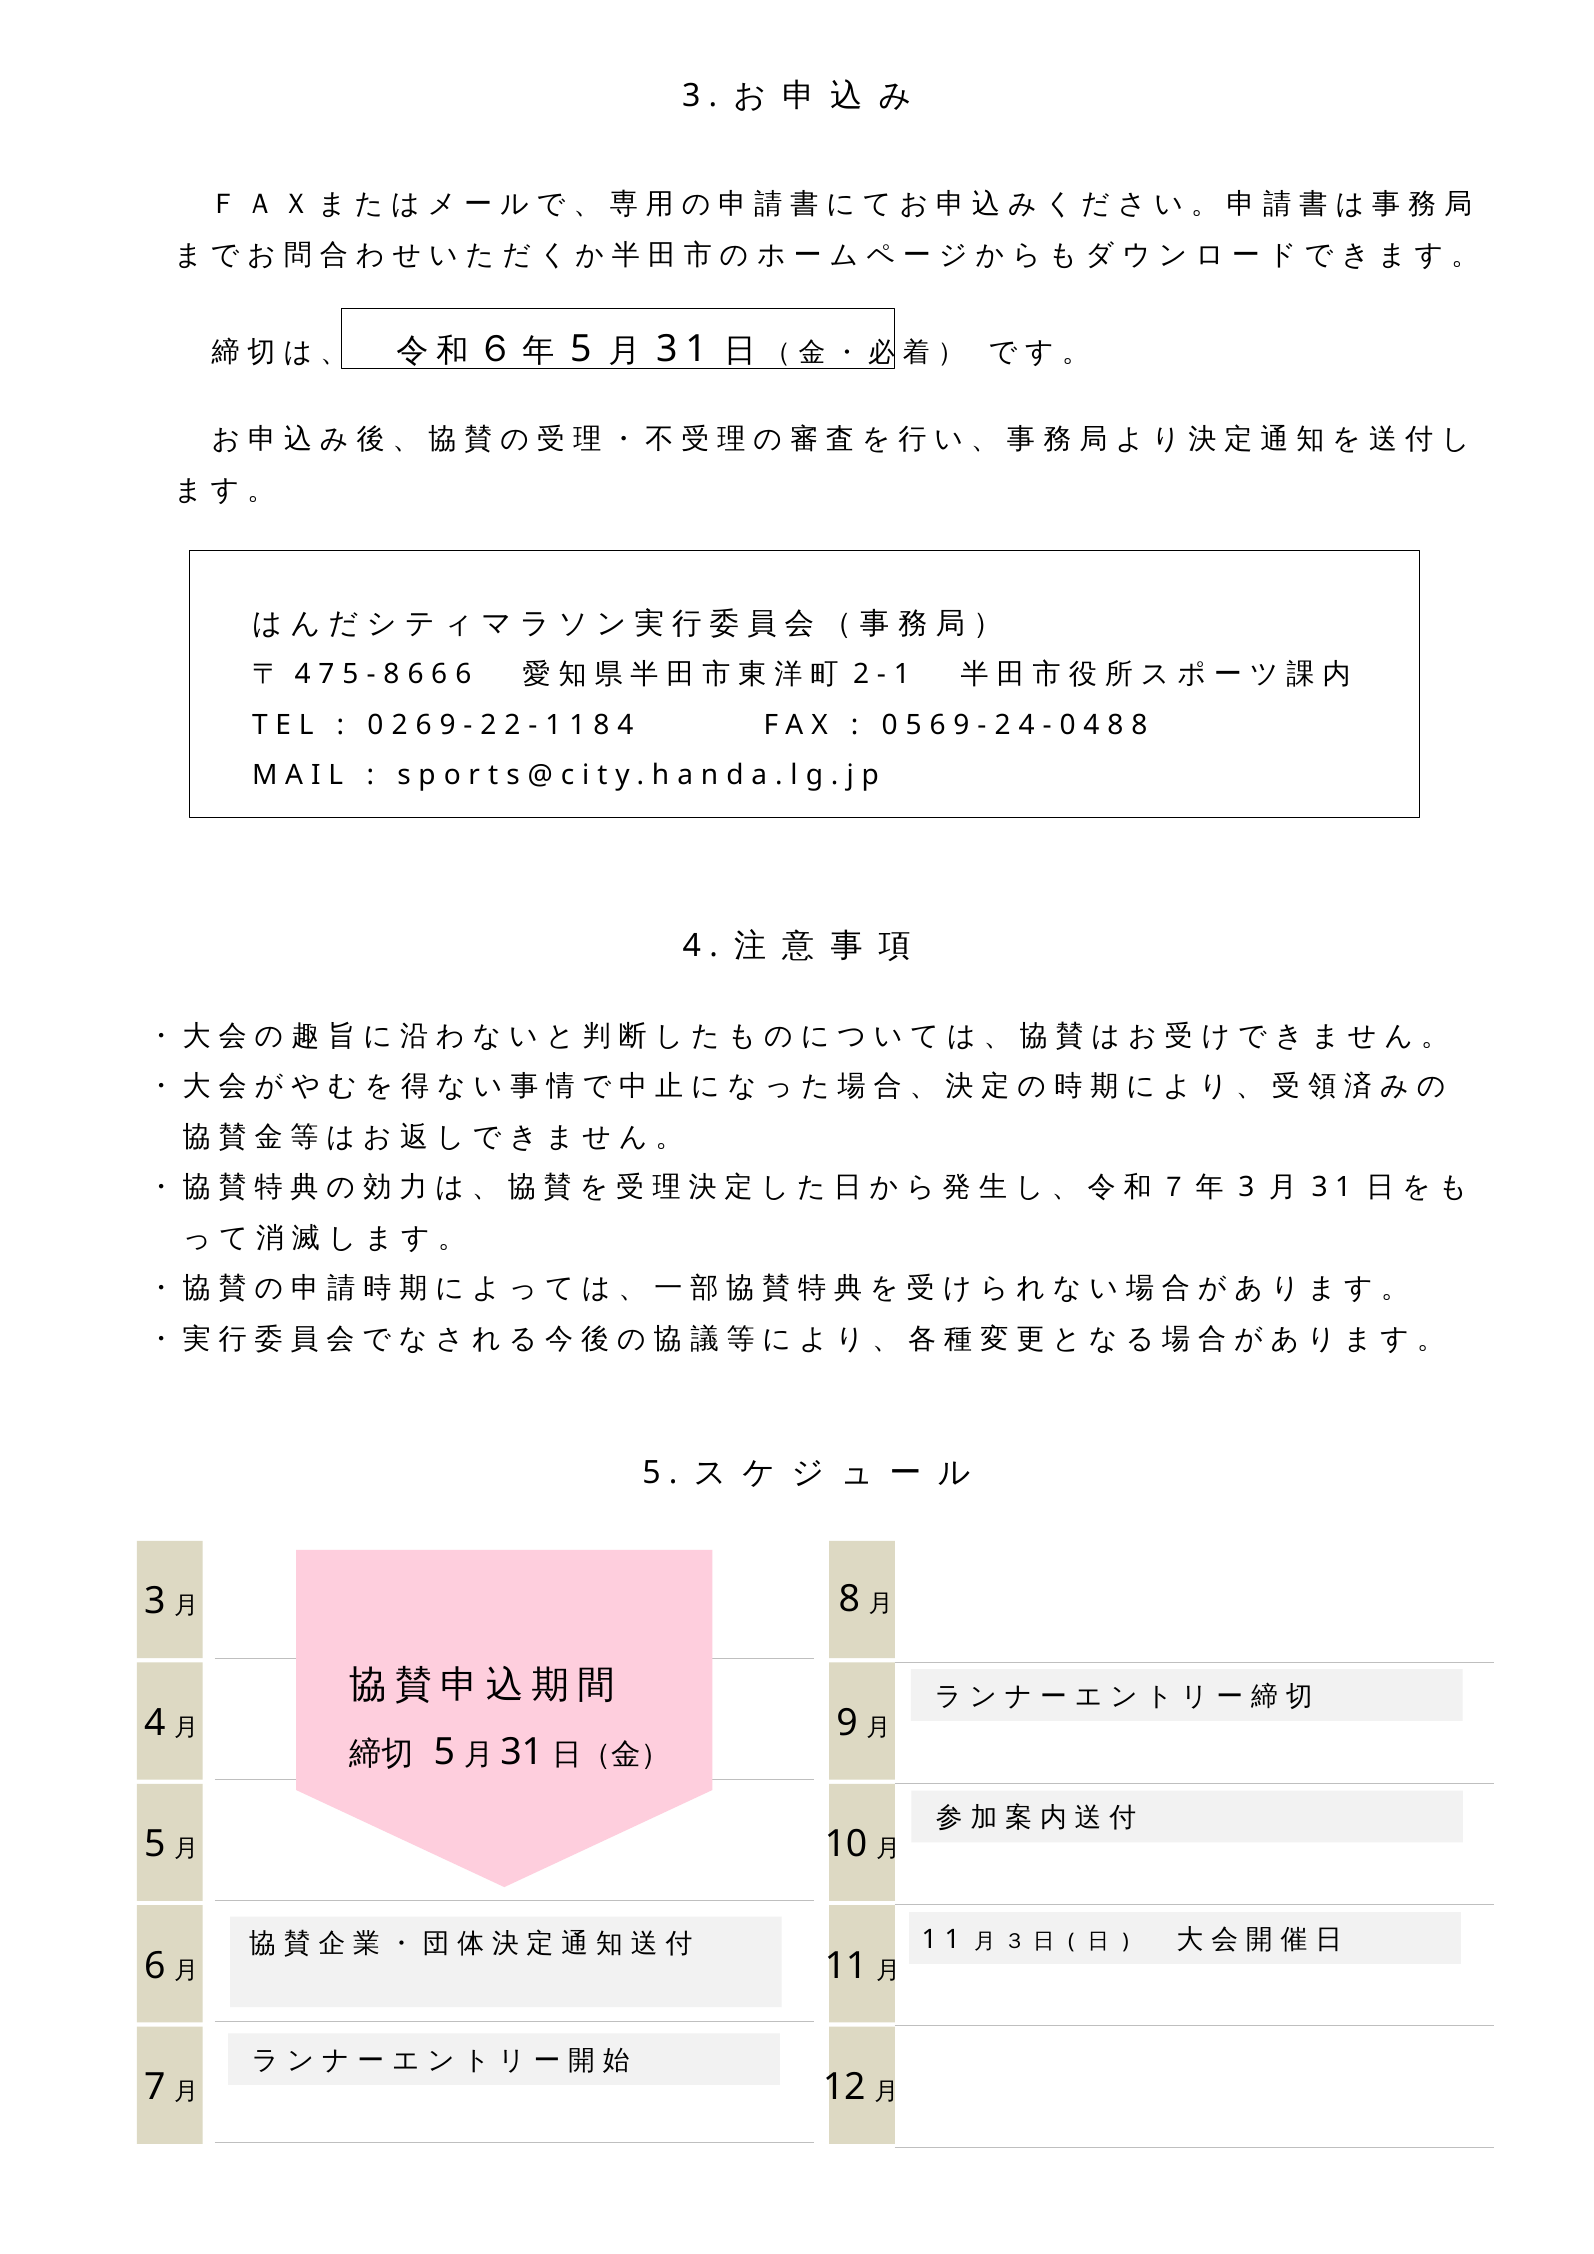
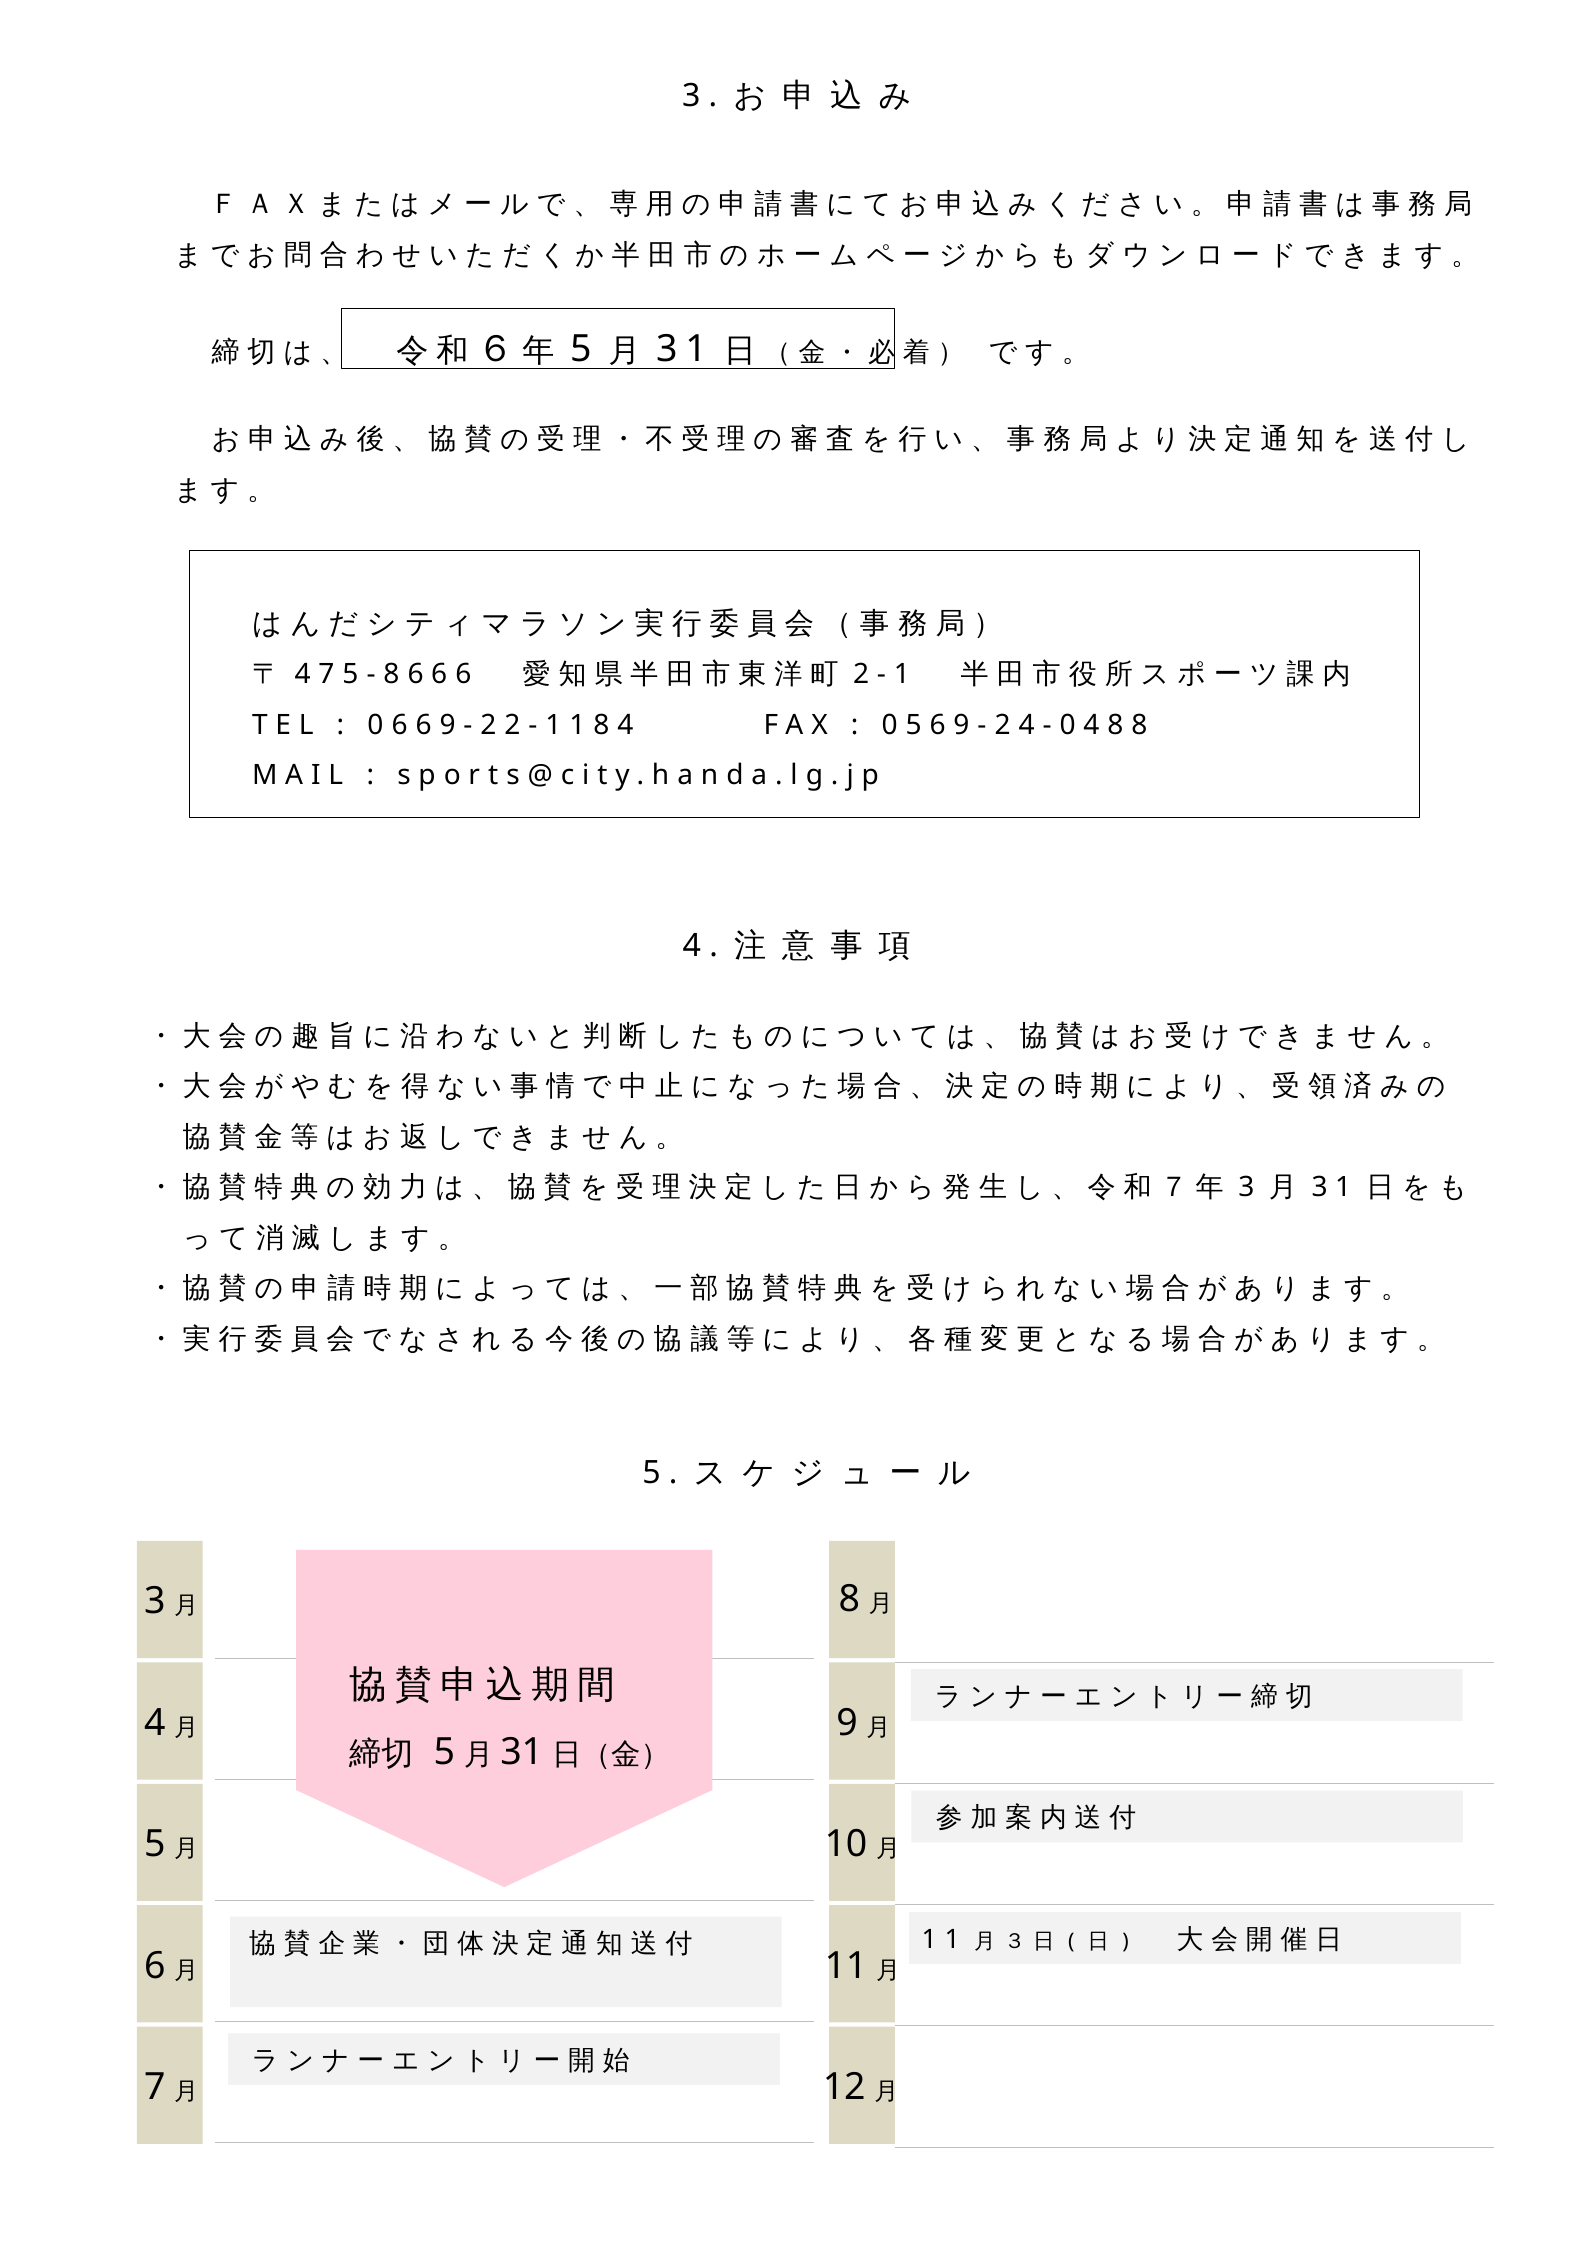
2 at (400, 725): 2 -> 6
